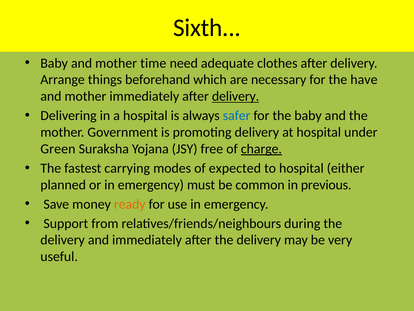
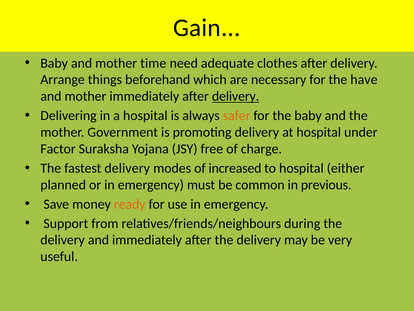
Sixth: Sixth -> Gain
safer colour: blue -> orange
Green: Green -> Factor
charge underline: present -> none
fastest carrying: carrying -> delivery
expected: expected -> increased
